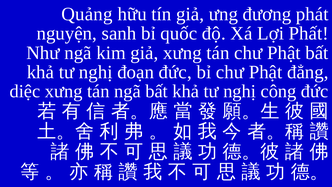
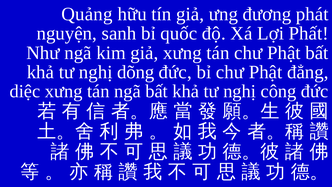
đoạn: đoạn -> dõng
